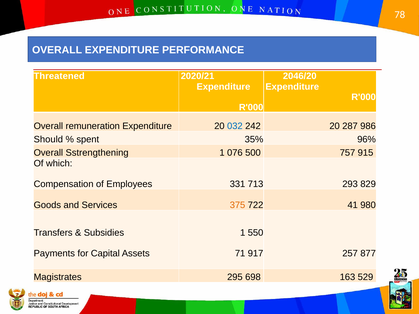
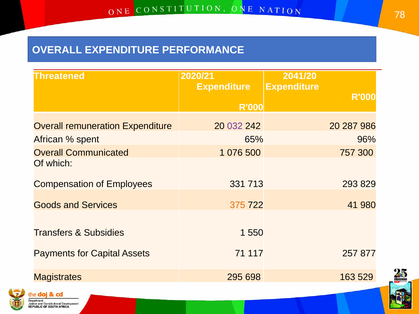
2046/20: 2046/20 -> 2041/20
032 colour: blue -> purple
Should: Should -> African
35%: 35% -> 65%
Sstrengthening: Sstrengthening -> Communicated
915: 915 -> 300
917: 917 -> 117
